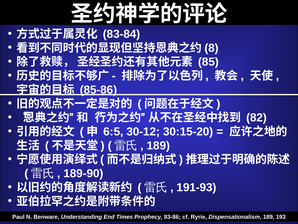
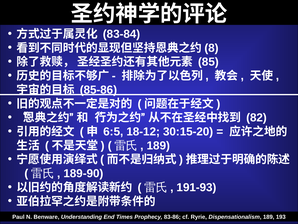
30-12: 30-12 -> 18-12
